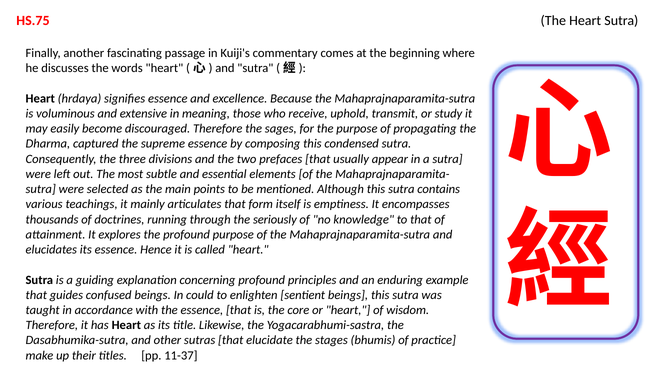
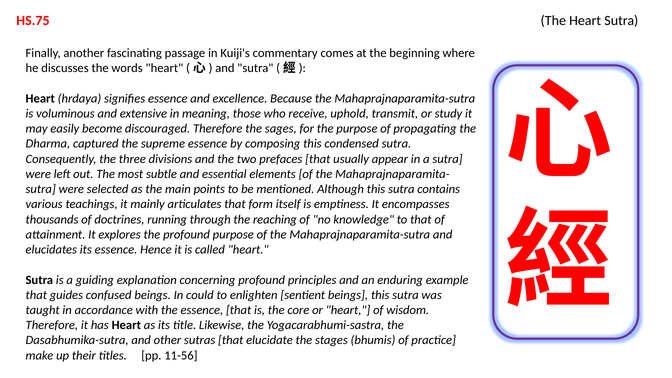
seriously: seriously -> reaching
11-37: 11-37 -> 11-56
